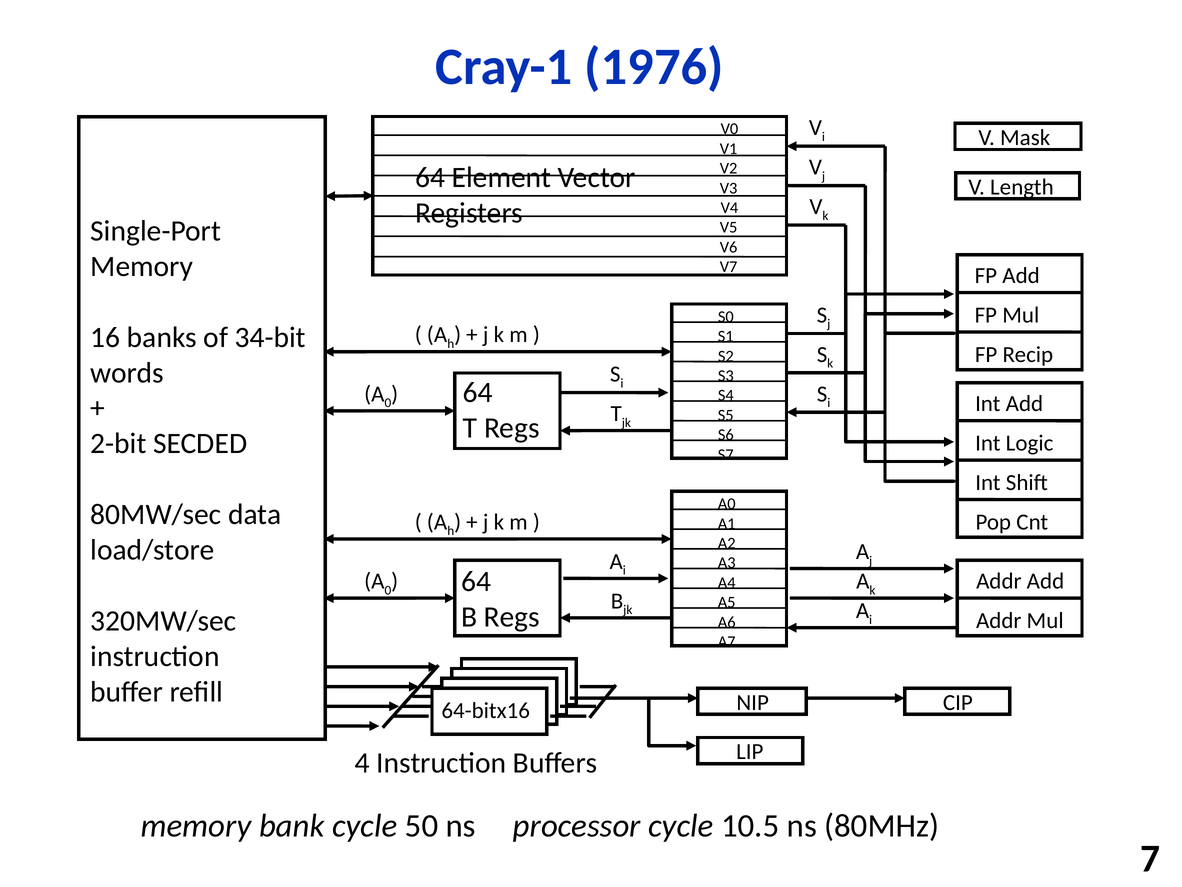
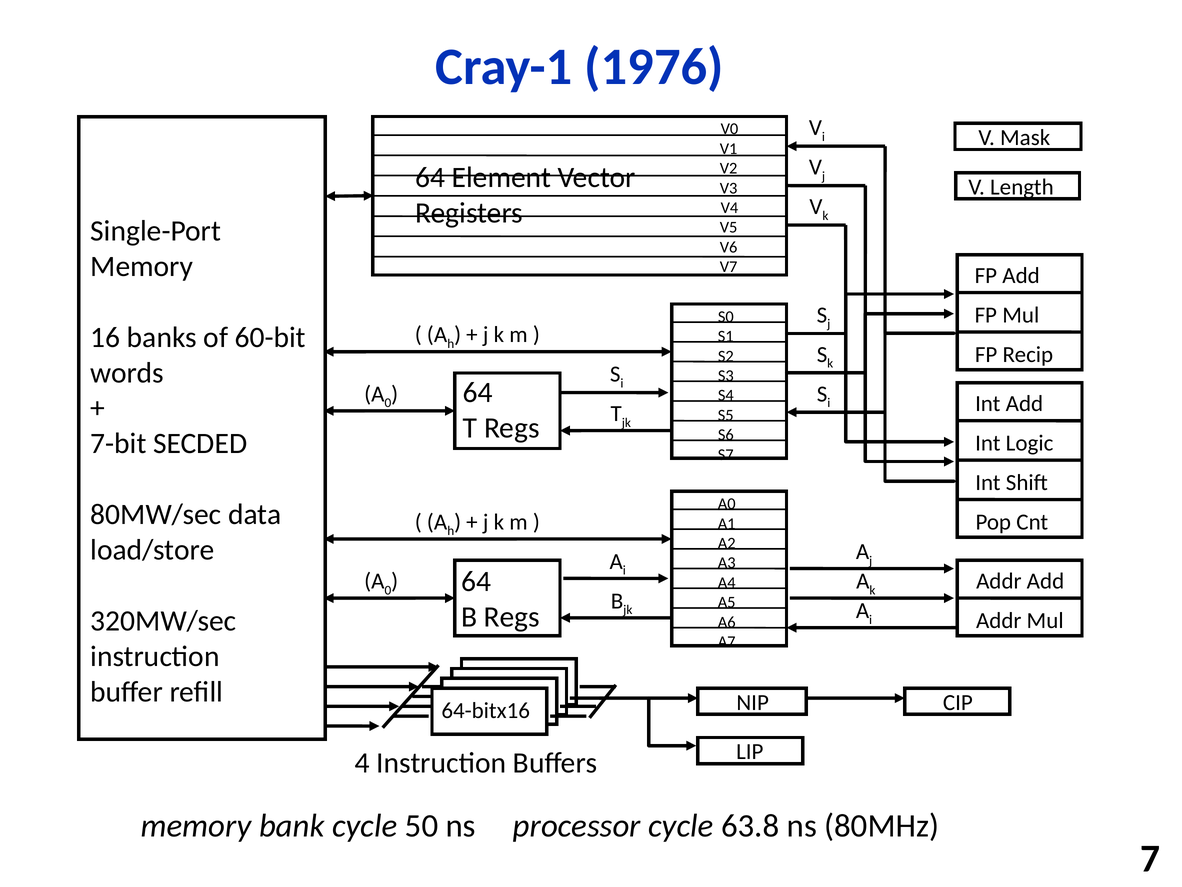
34-bit: 34-bit -> 60-bit
2-bit: 2-bit -> 7-bit
10.5: 10.5 -> 63.8
